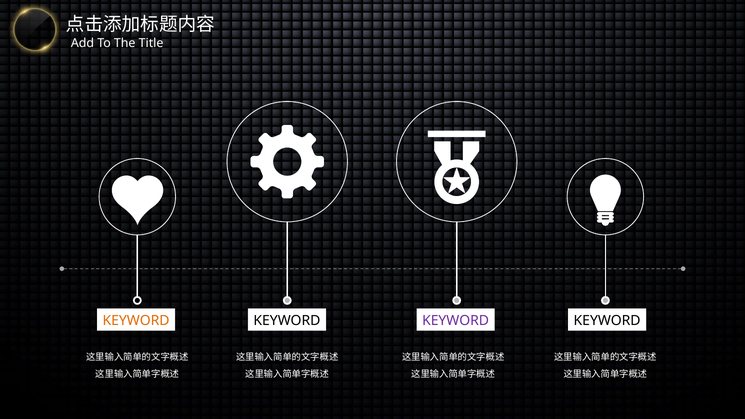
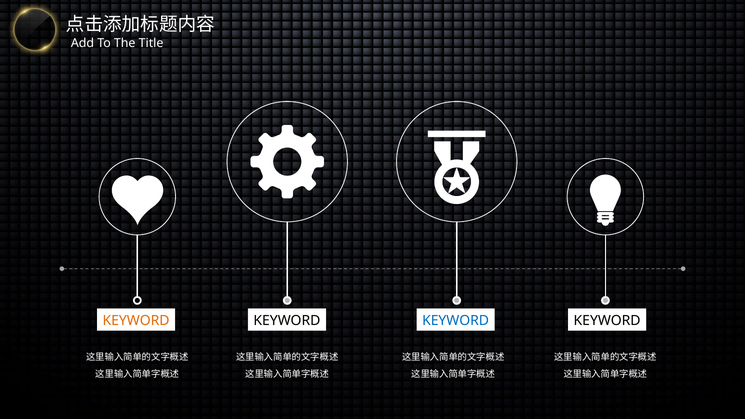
KEYWORD at (456, 321) colour: purple -> blue
